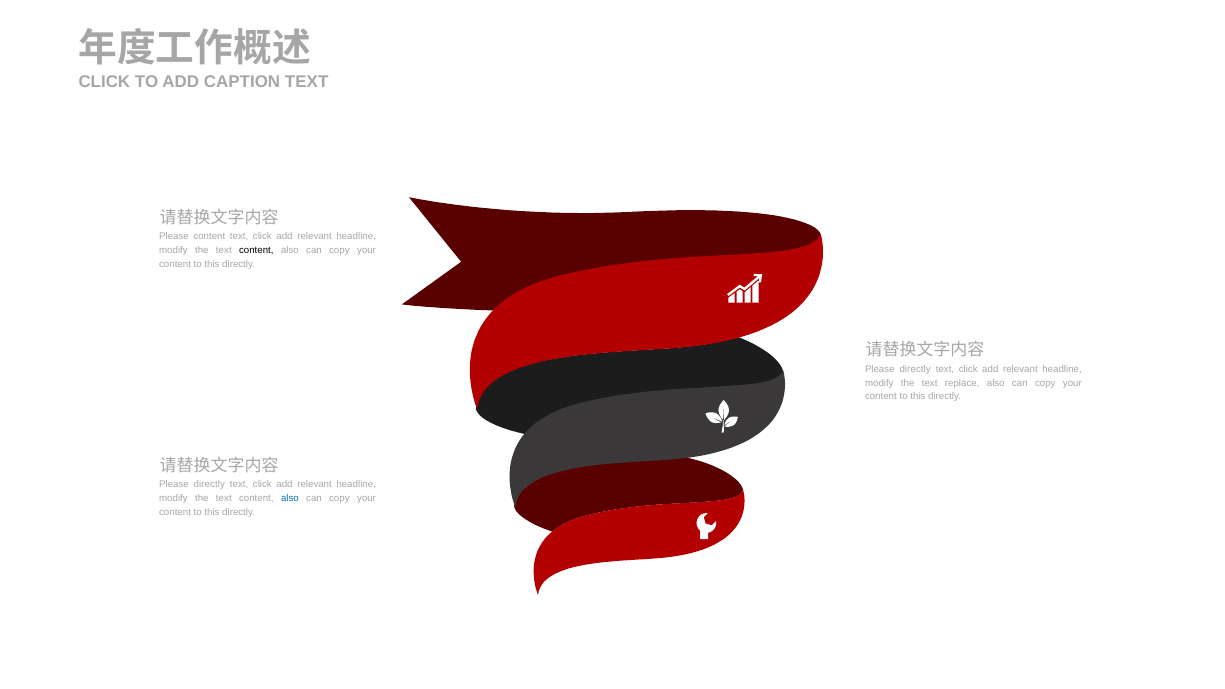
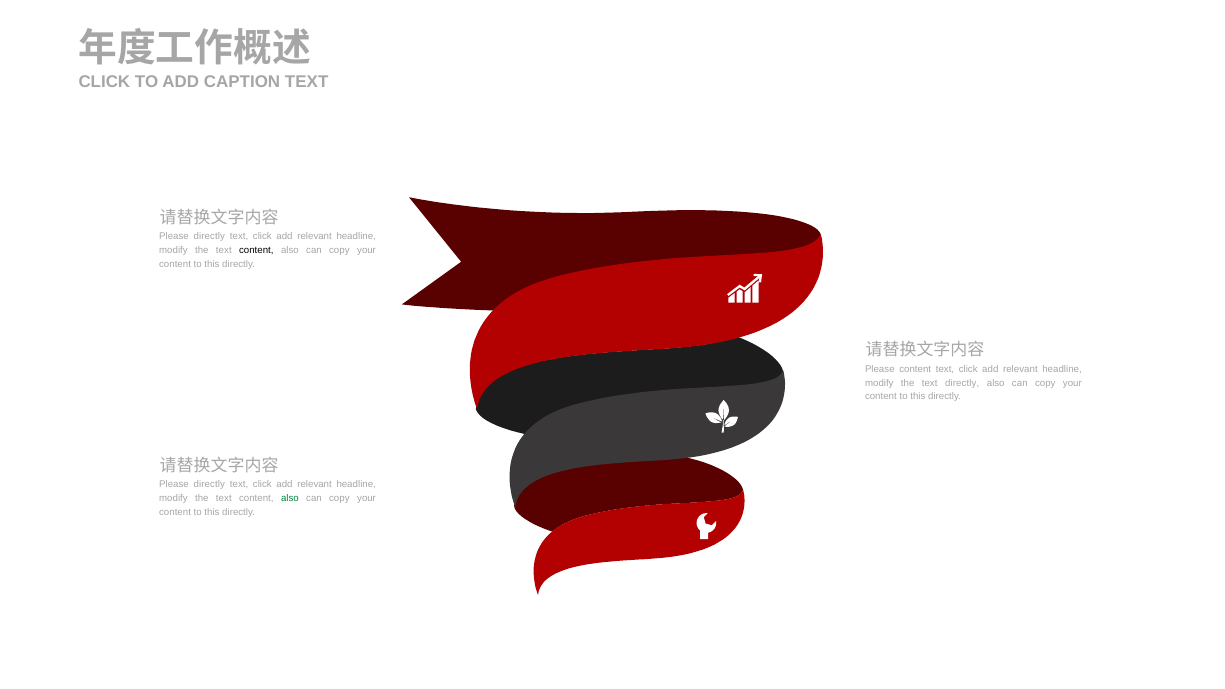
content at (209, 236): content -> directly
directly at (915, 369): directly -> content
text replace: replace -> directly
also at (290, 498) colour: blue -> green
